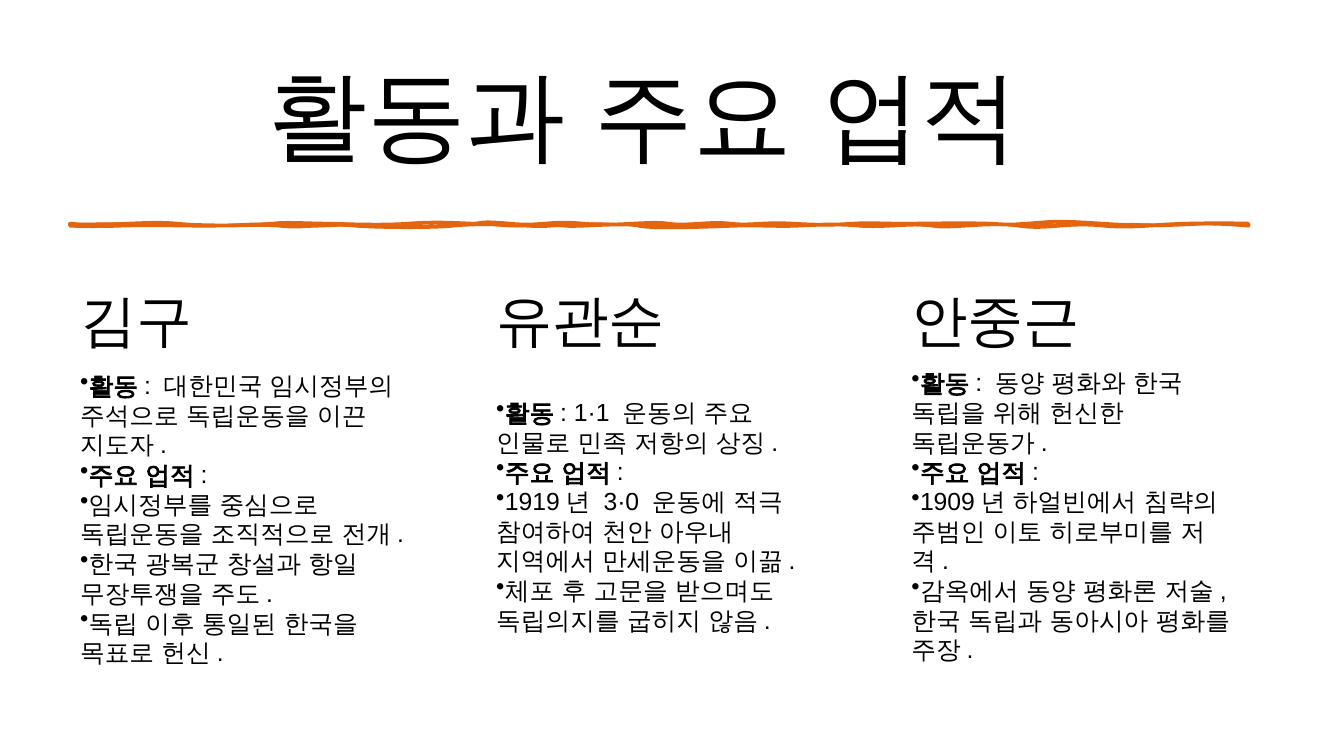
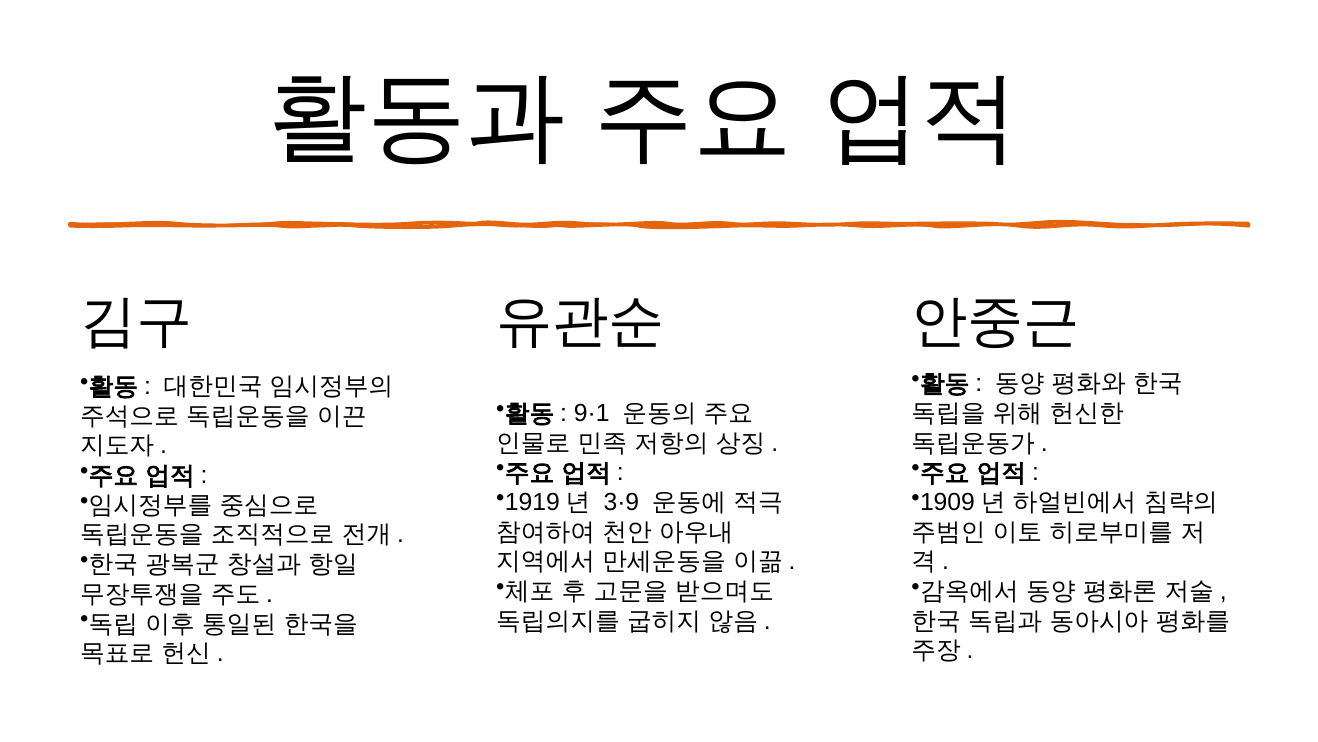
1·1: 1·1 -> 9·1
3·0: 3·0 -> 3·9
